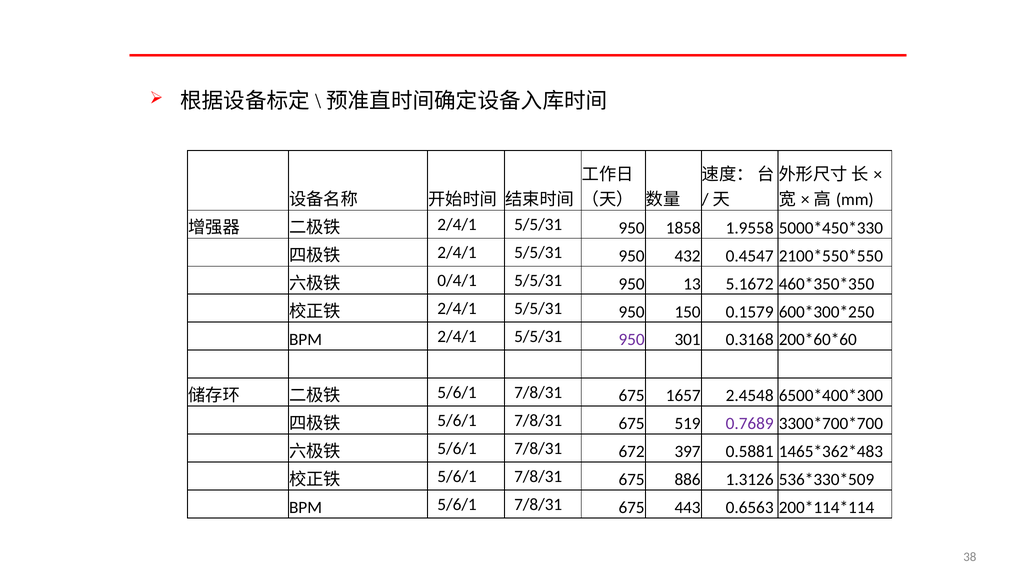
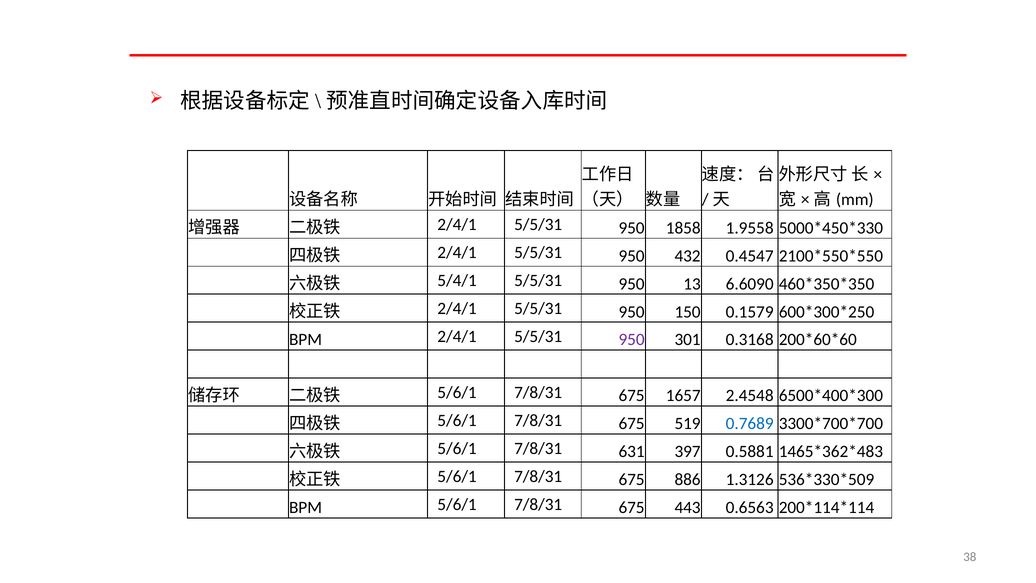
0/4/1: 0/4/1 -> 5/4/1
5.1672: 5.1672 -> 6.6090
0.7689 colour: purple -> blue
672: 672 -> 631
